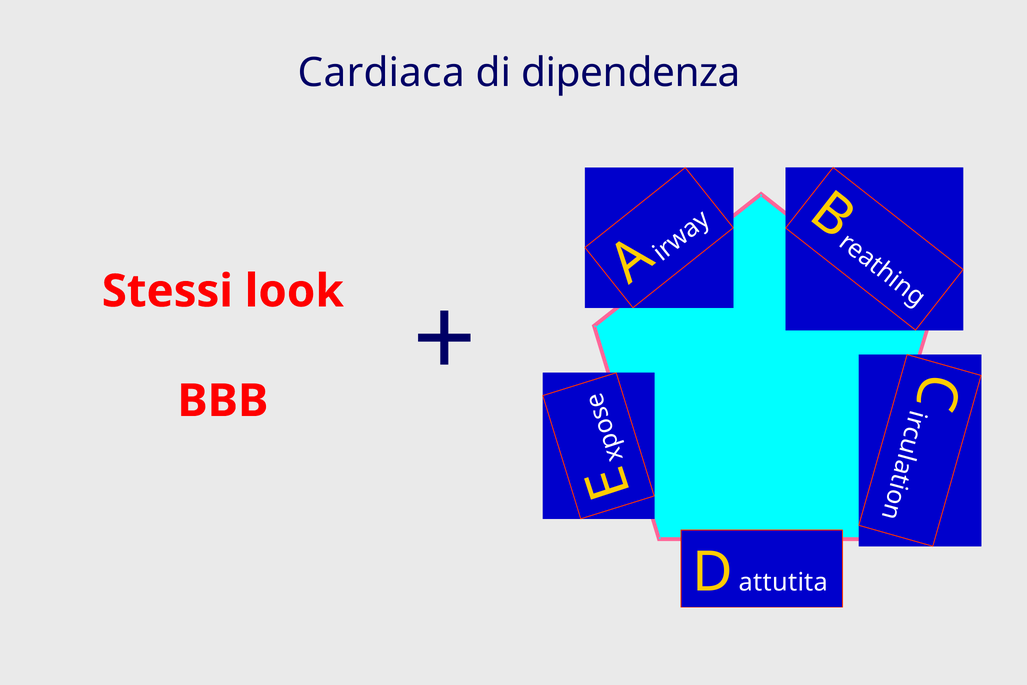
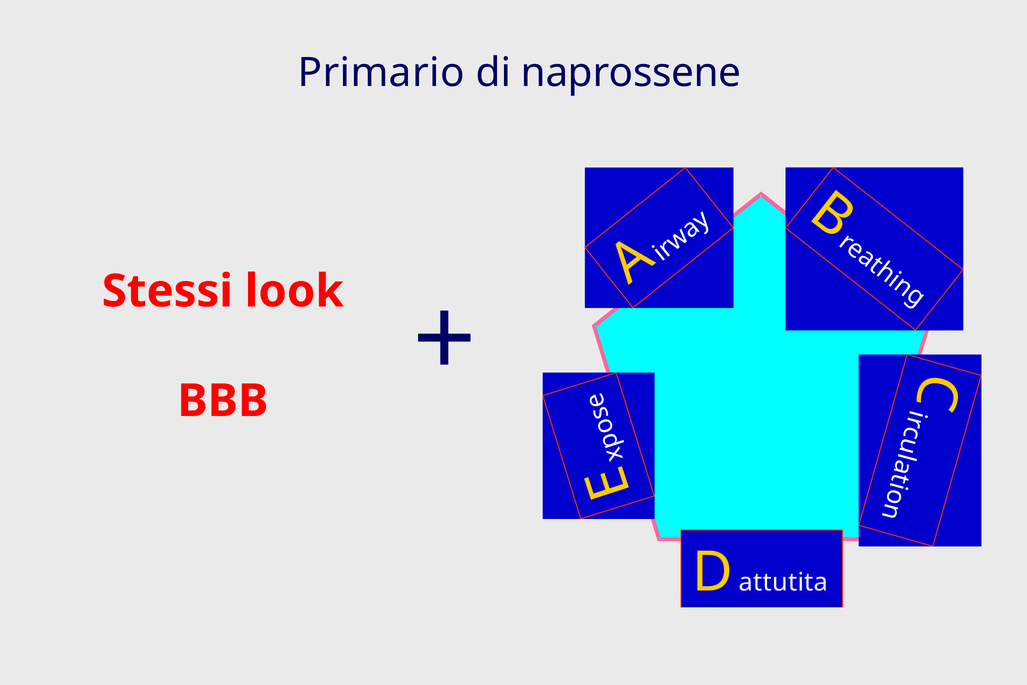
Cardiaca: Cardiaca -> Primario
dipendenza: dipendenza -> naprossene
